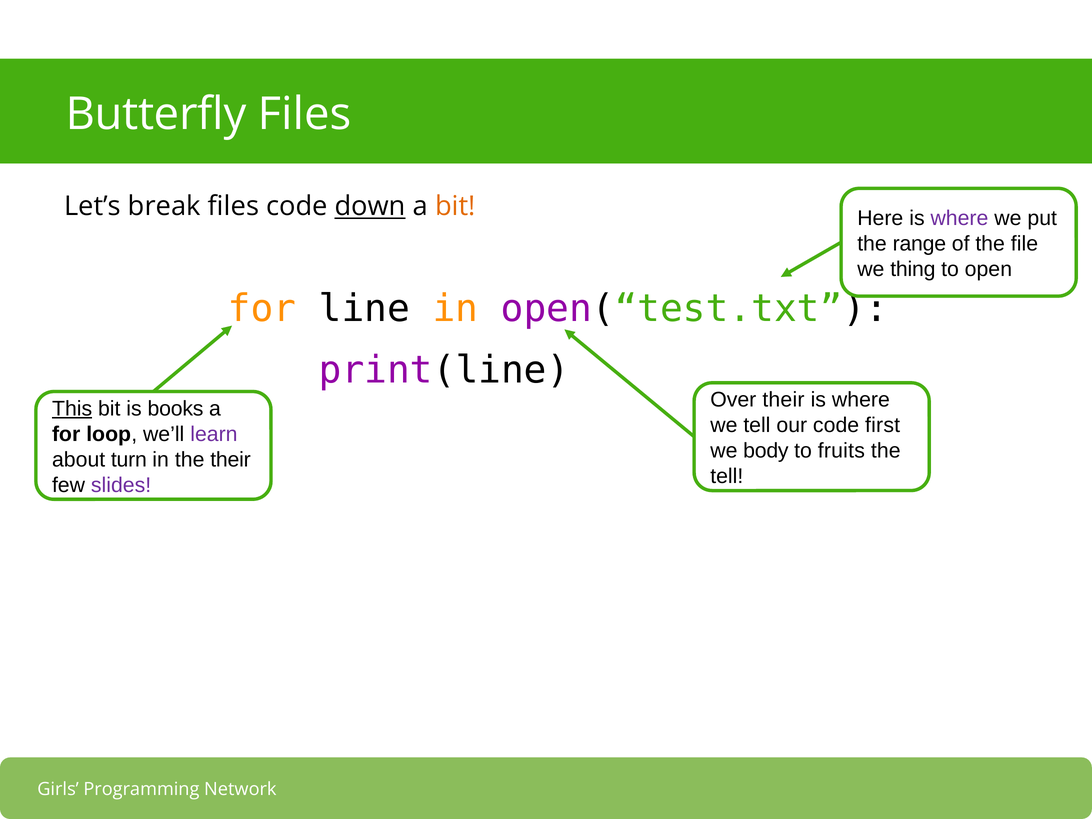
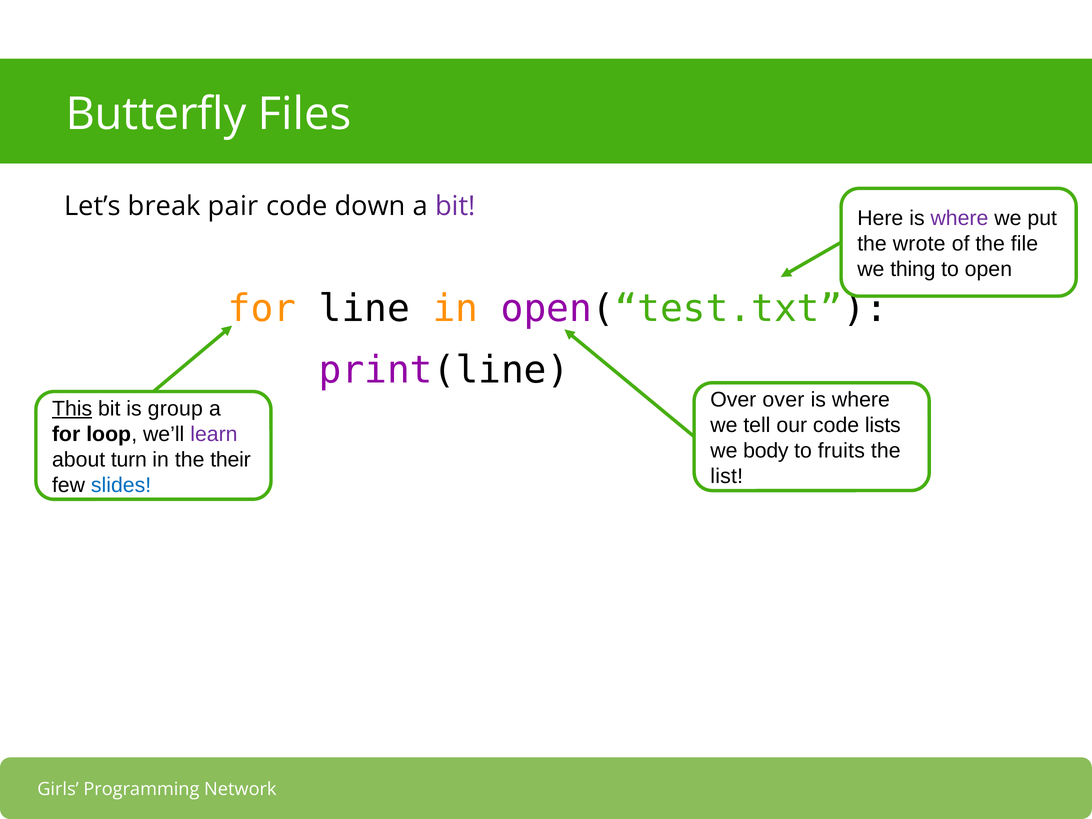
break files: files -> pair
down underline: present -> none
bit at (455, 206) colour: orange -> purple
range: range -> wrote
Over their: their -> over
books: books -> group
first: first -> lists
tell at (727, 476): tell -> list
slides colour: purple -> blue
